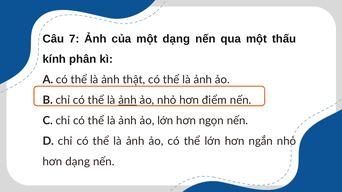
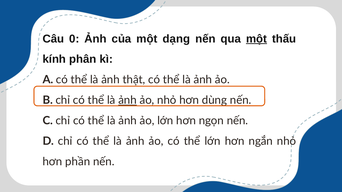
7: 7 -> 0
một at (257, 39) underline: none -> present
điểm: điểm -> dùng
hơn dạng: dạng -> phần
